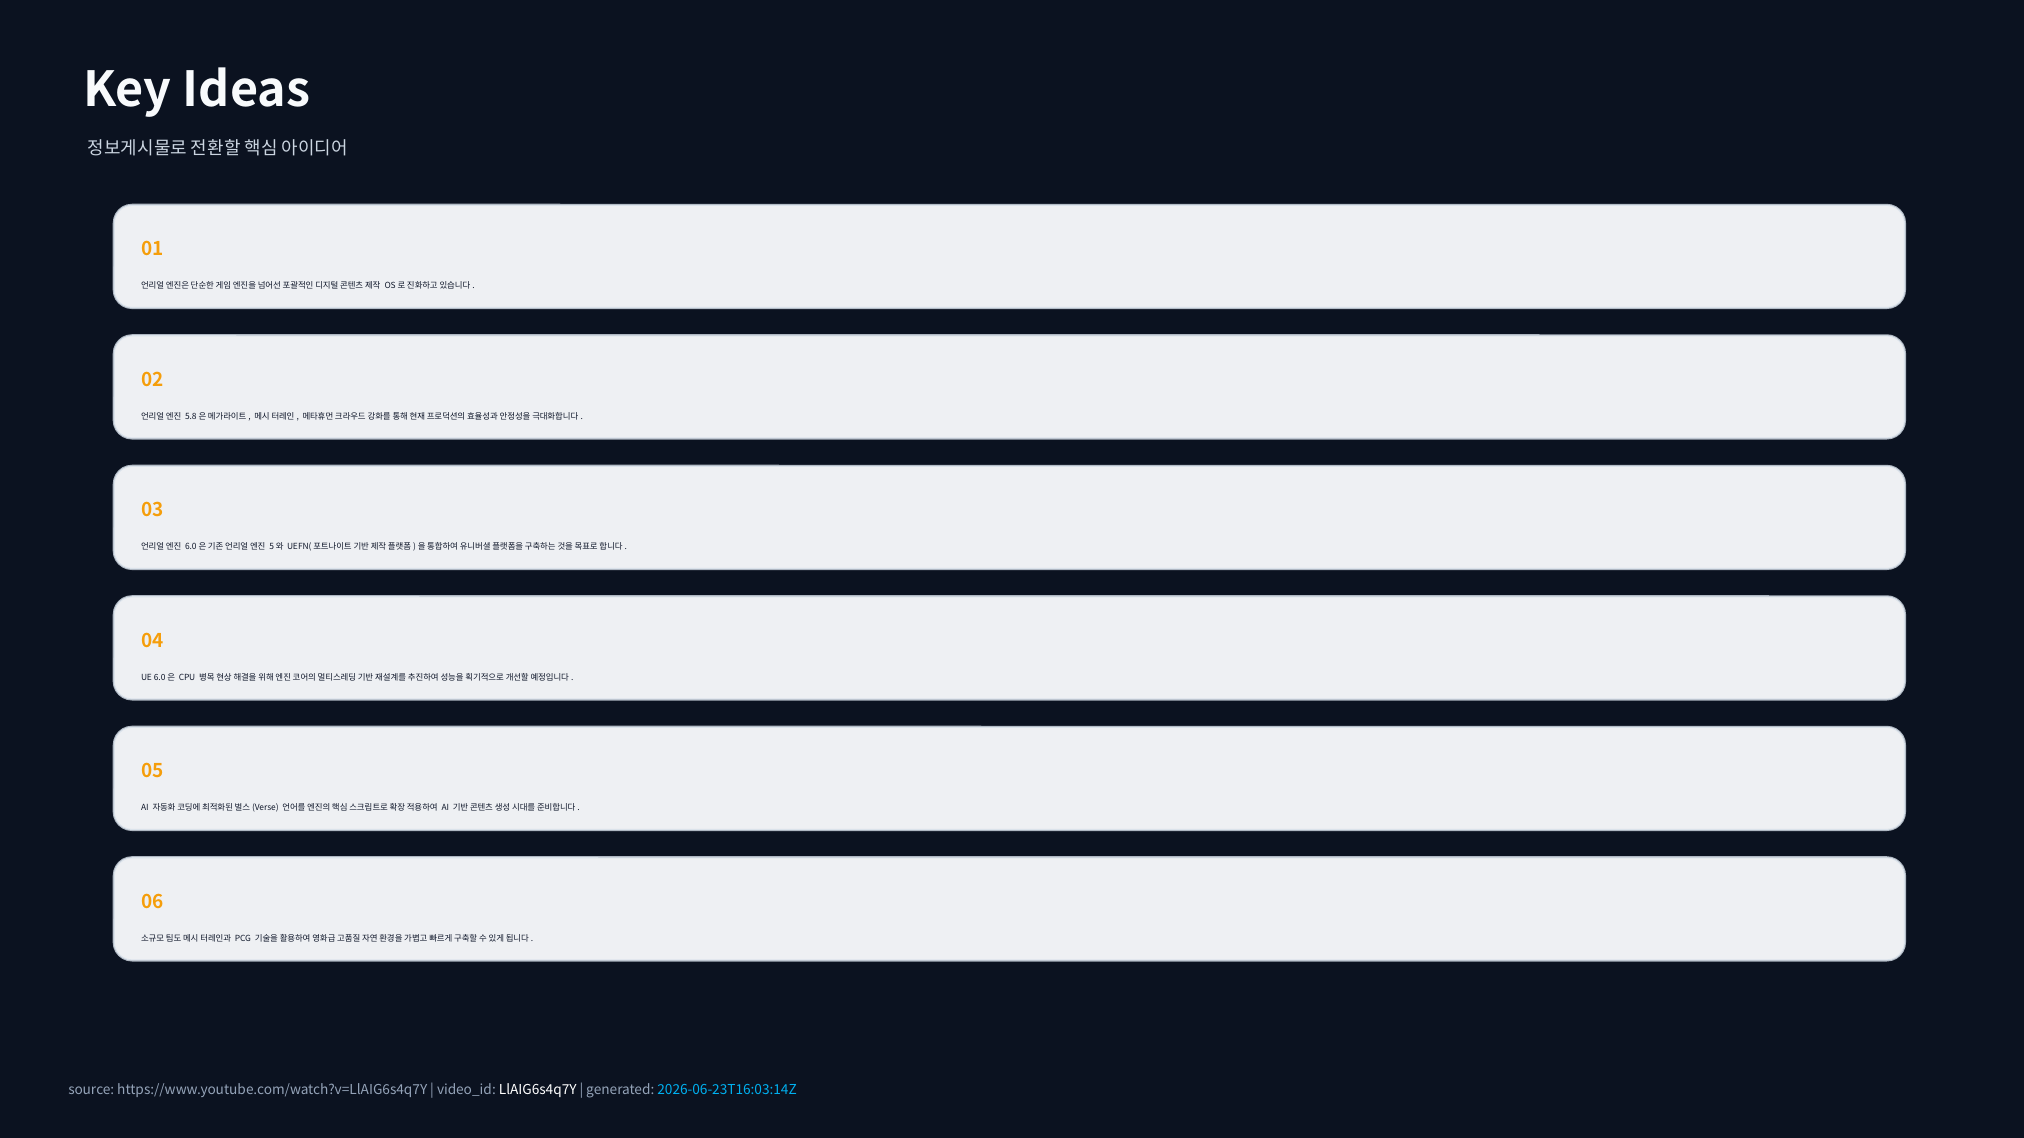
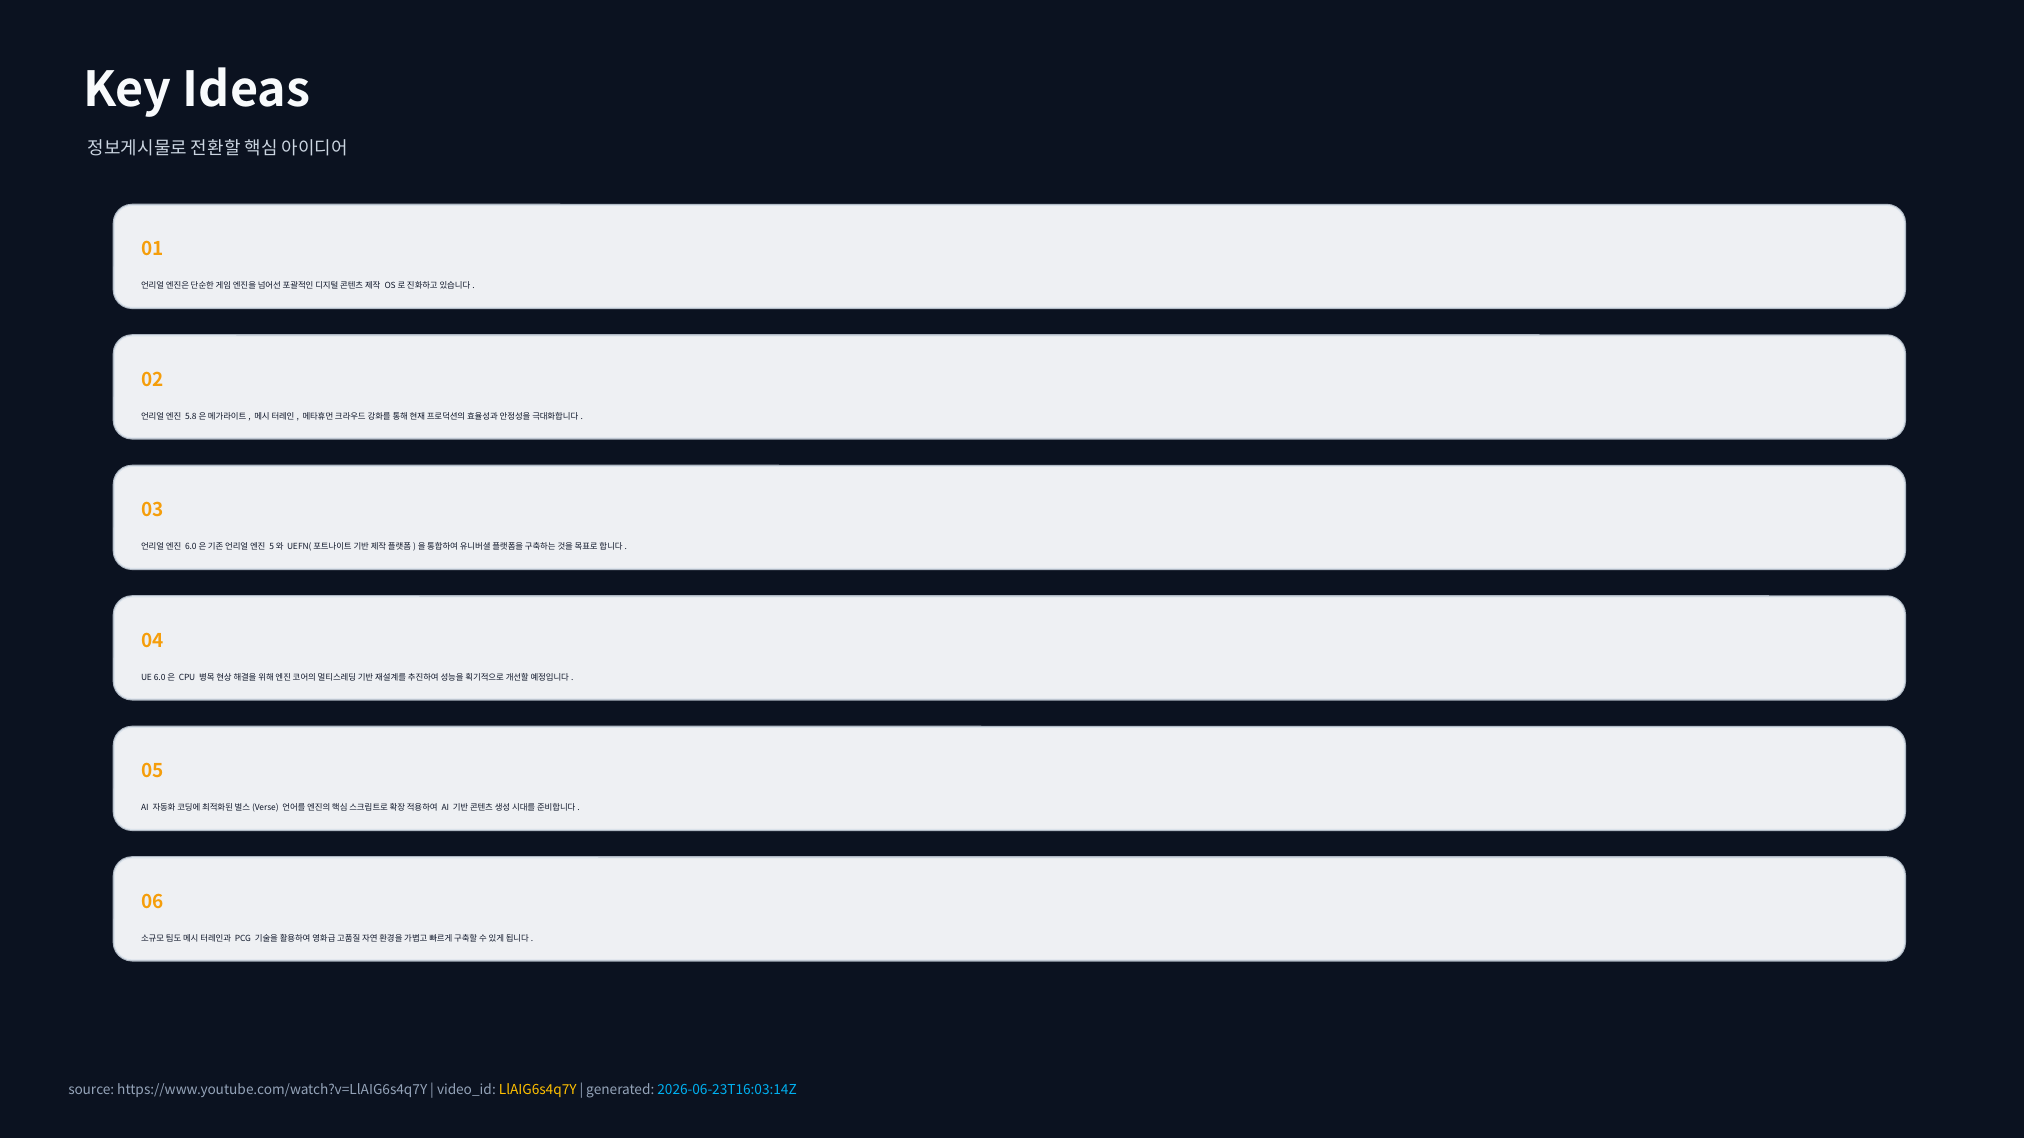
LlAIG6s4q7Y colour: white -> yellow
